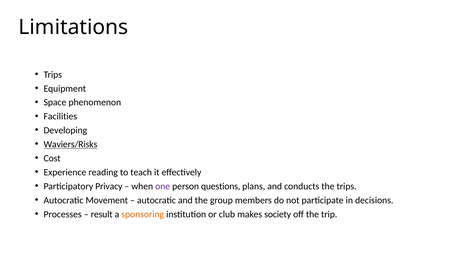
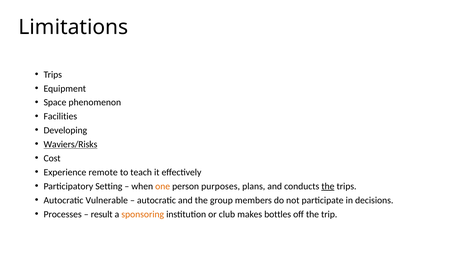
reading: reading -> remote
Privacy: Privacy -> Setting
one colour: purple -> orange
questions: questions -> purposes
the at (328, 186) underline: none -> present
Movement: Movement -> Vulnerable
society: society -> bottles
